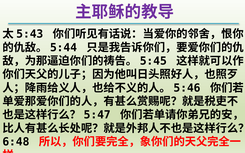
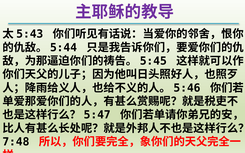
6:48: 6:48 -> 7:48
